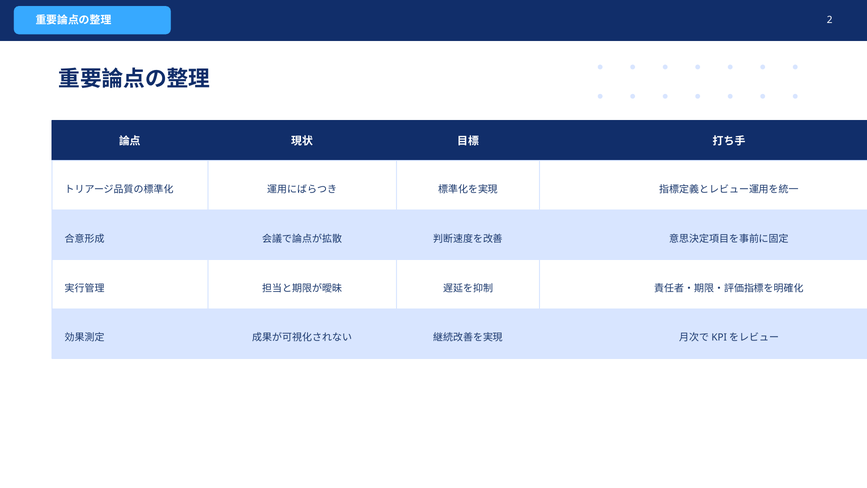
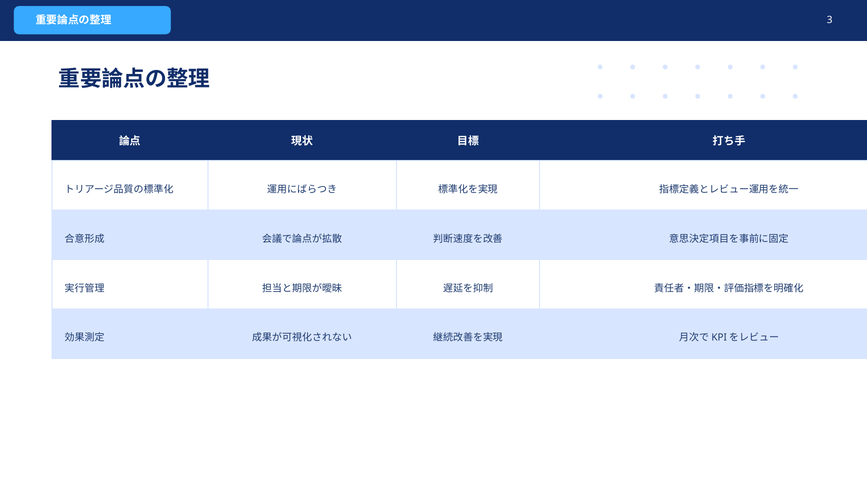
2: 2 -> 3
